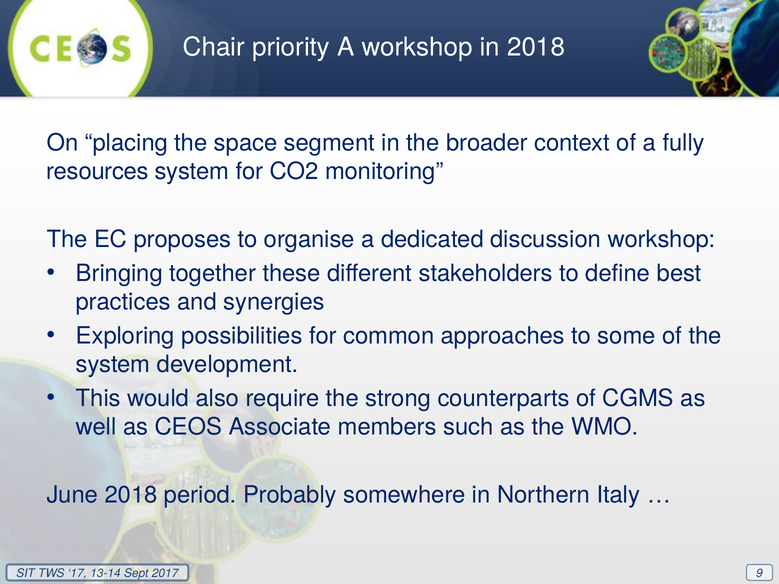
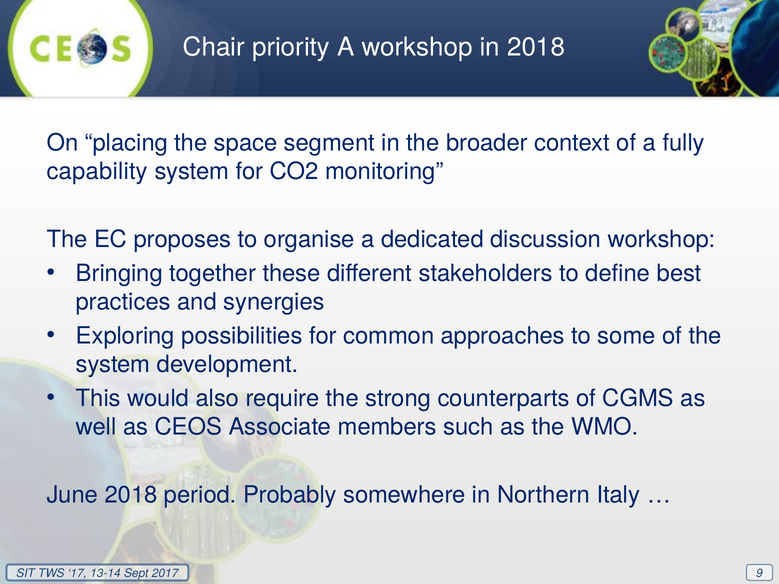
resources: resources -> capability
